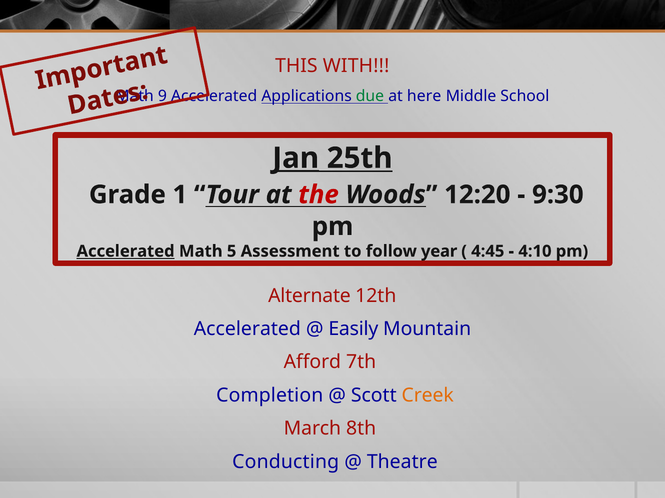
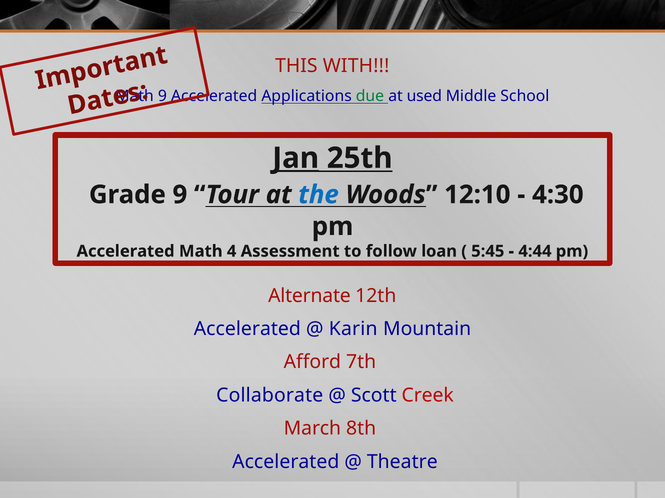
here: here -> used
Grade 1: 1 -> 9
the colour: red -> blue
12:20: 12:20 -> 12:10
9:30: 9:30 -> 4:30
Accelerated at (126, 252) underline: present -> none
5: 5 -> 4
year: year -> loan
4:45: 4:45 -> 5:45
4:10: 4:10 -> 4:44
Easily: Easily -> Karin
Completion: Completion -> Collaborate
Creek colour: orange -> red
Conducting at (286, 462): Conducting -> Accelerated
